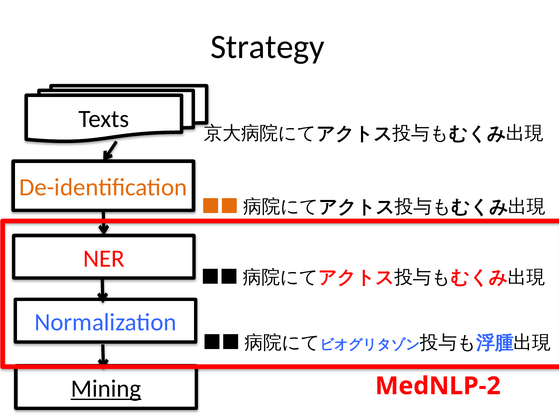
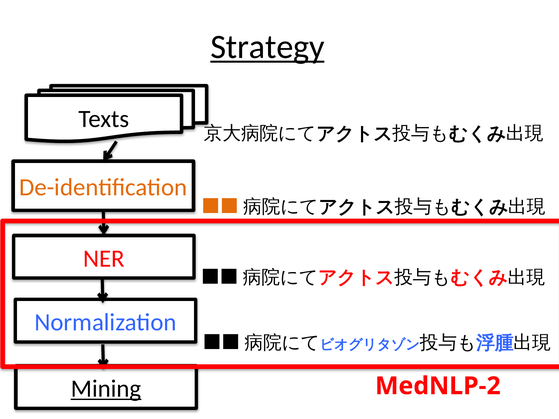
Strategy underline: none -> present
